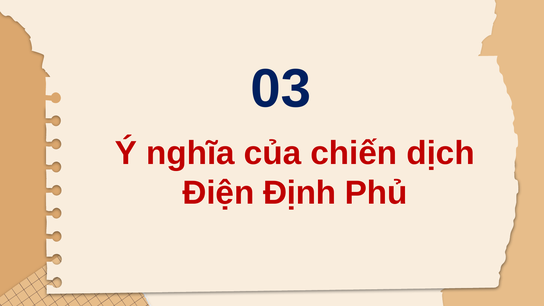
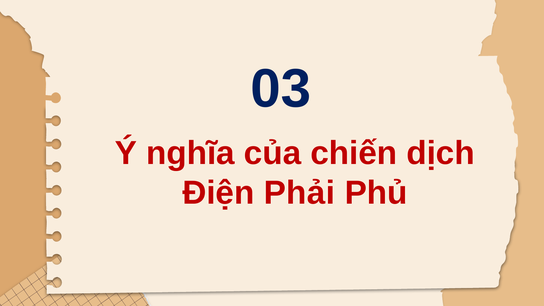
Định: Định -> Phải
